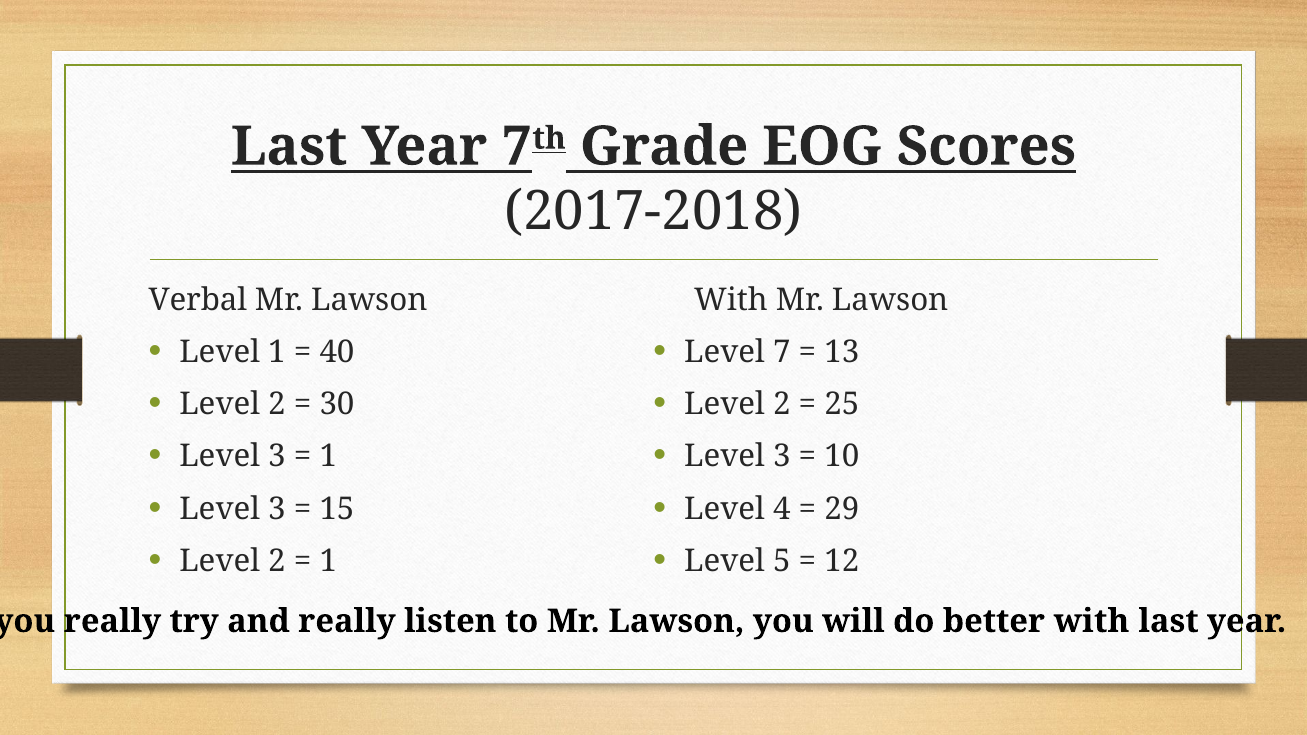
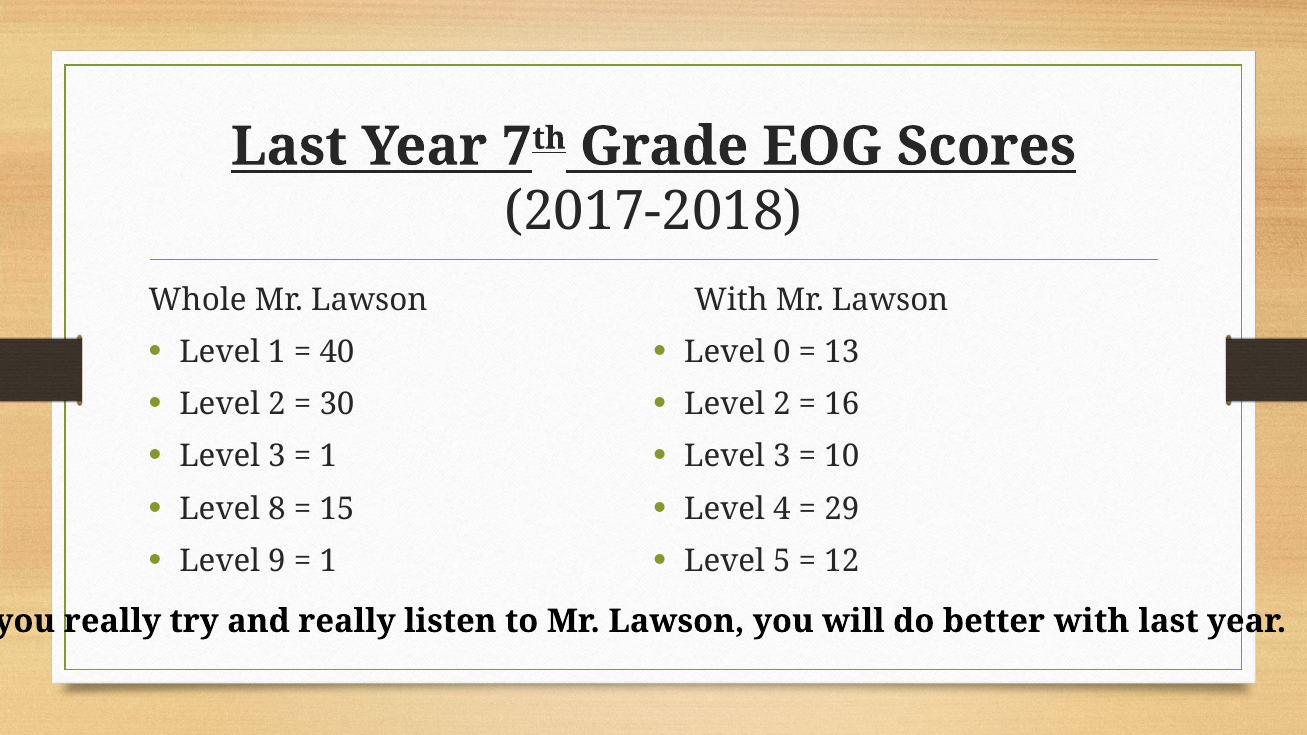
Verbal: Verbal -> Whole
7: 7 -> 0
25: 25 -> 16
3 at (277, 509): 3 -> 8
2 at (277, 561): 2 -> 9
